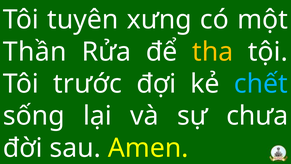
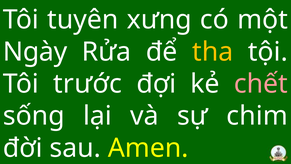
Thần: Thần -> Ngày
chết colour: light blue -> pink
chưa: chưa -> chim
